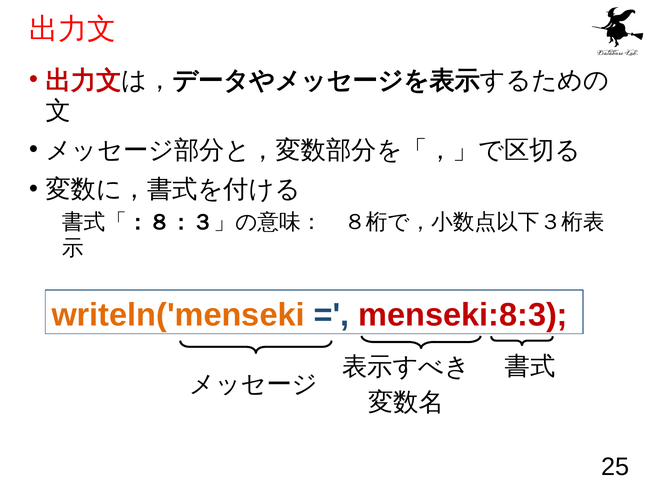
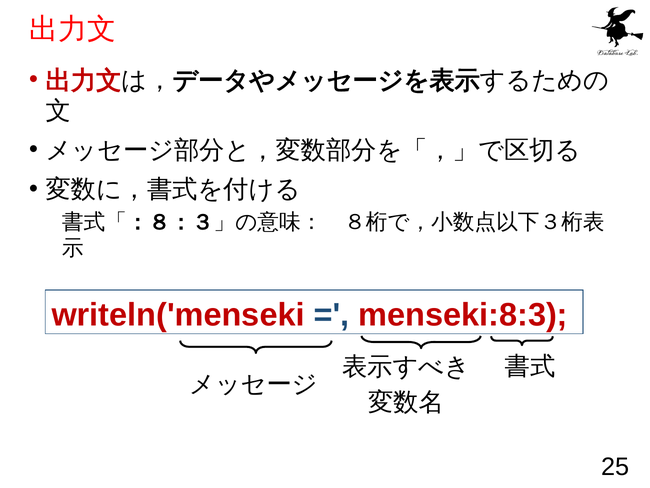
writeln('menseki colour: orange -> red
